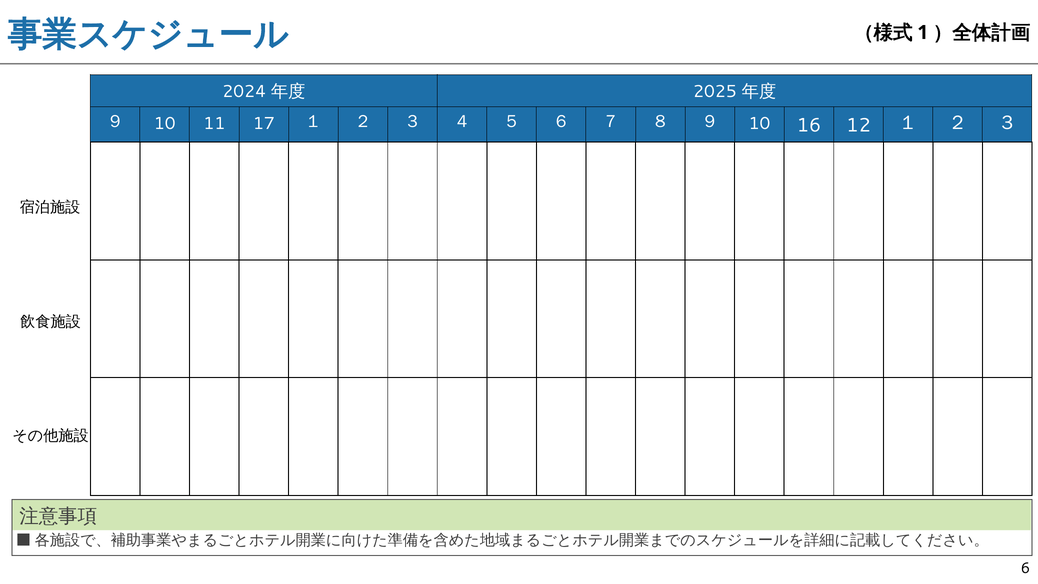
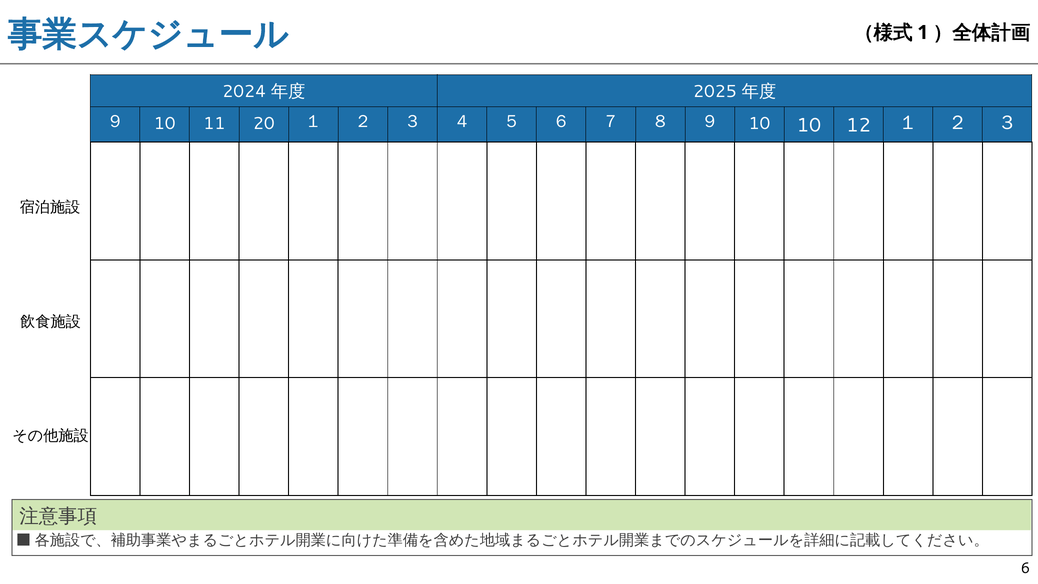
17: 17 -> 20
10 16: 16 -> 10
